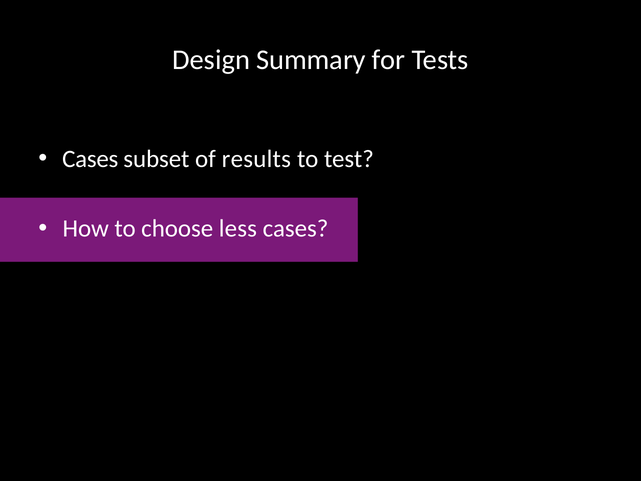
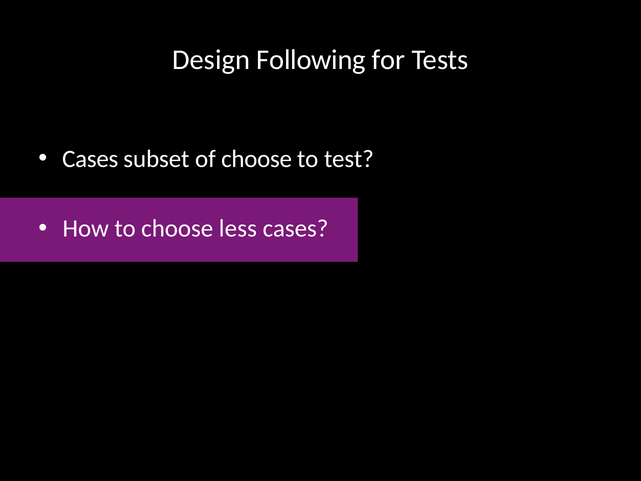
Summary: Summary -> Following
of results: results -> choose
